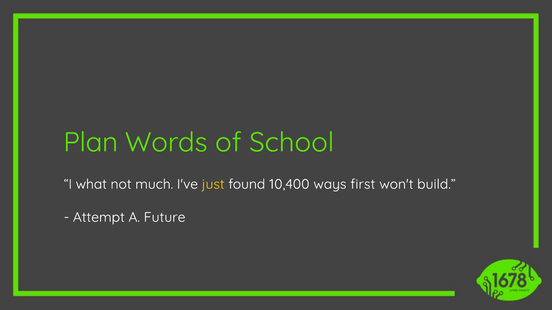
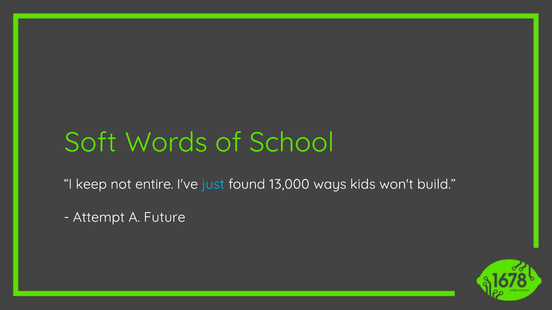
Plan: Plan -> Soft
what: what -> keep
much: much -> entire
just colour: yellow -> light blue
10,400: 10,400 -> 13,000
first: first -> kids
